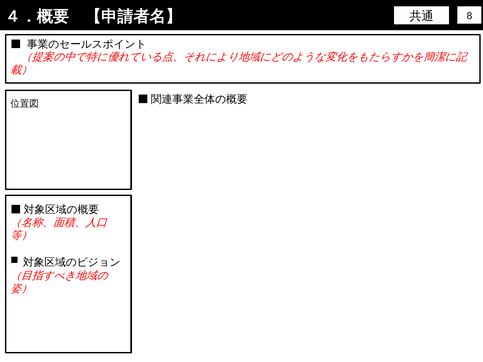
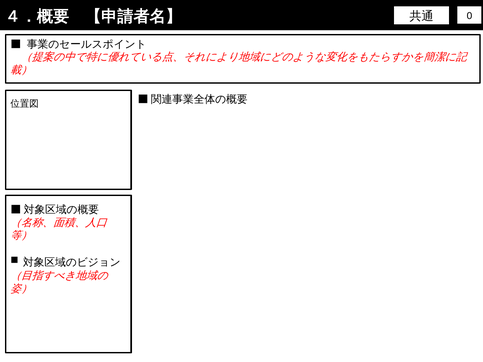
8: 8 -> 0
